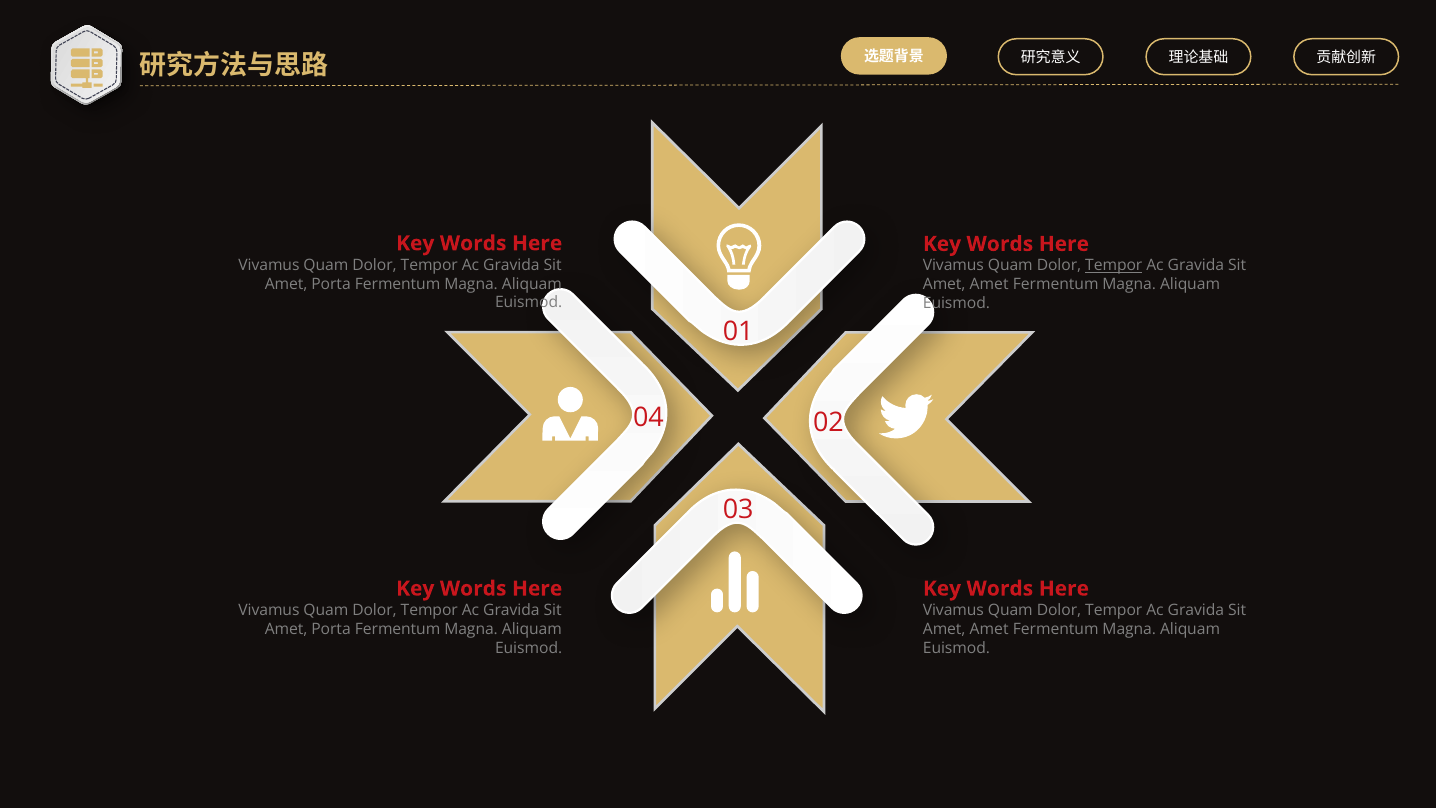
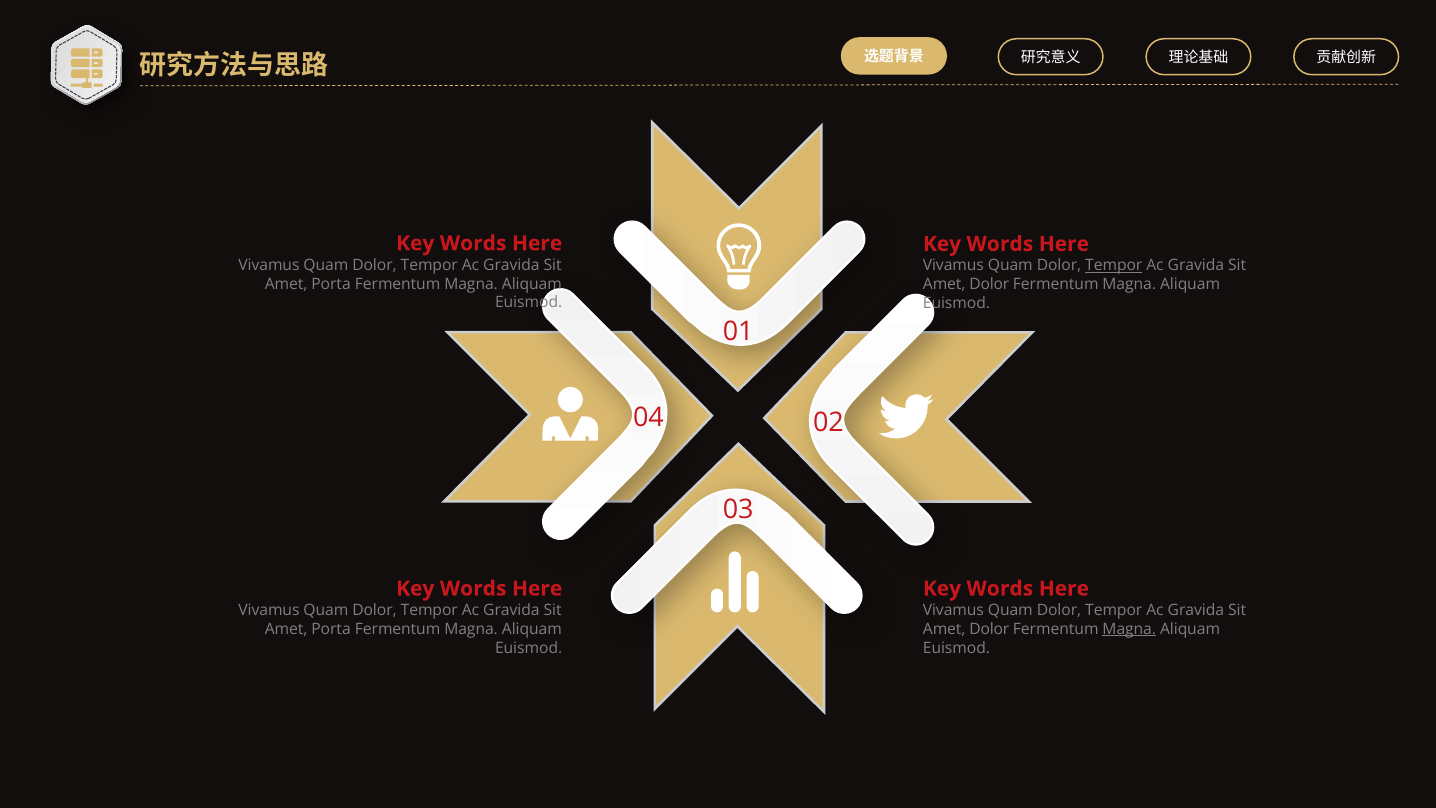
Amet at (989, 284): Amet -> Dolor
Amet at (989, 629): Amet -> Dolor
Magna at (1129, 629) underline: none -> present
